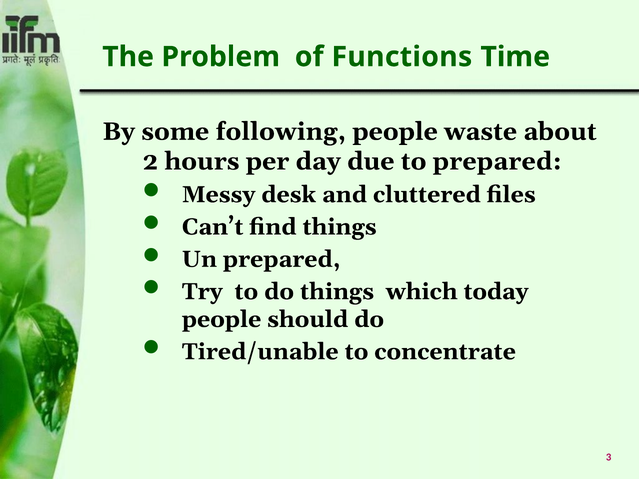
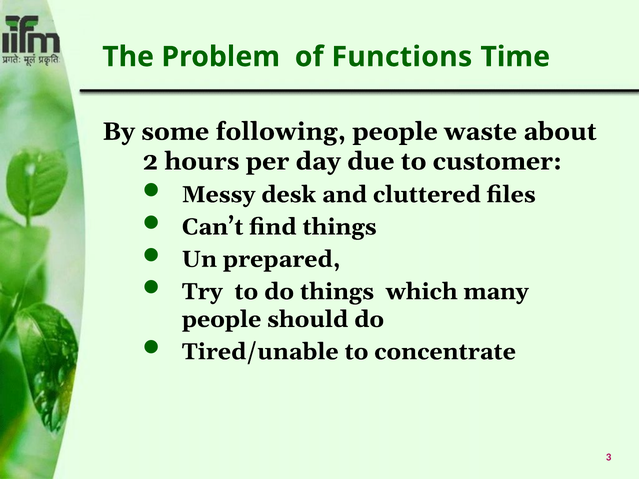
to prepared: prepared -> customer
today: today -> many
